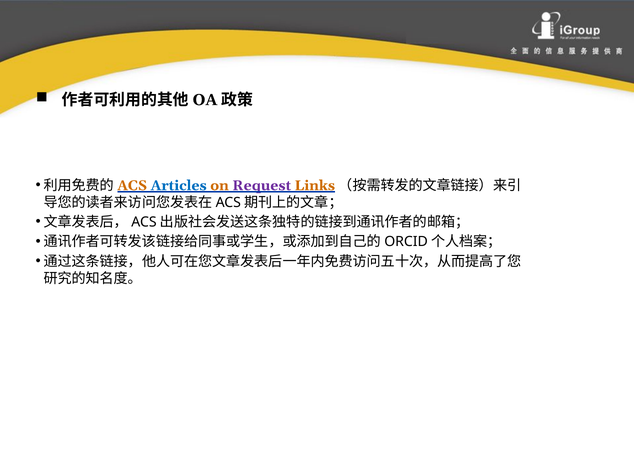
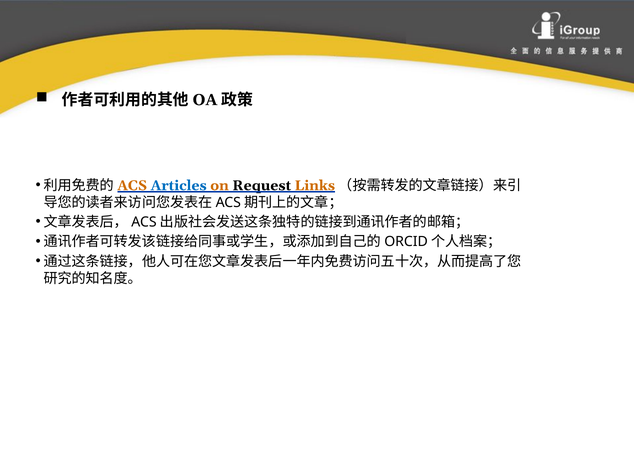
Request colour: purple -> black
